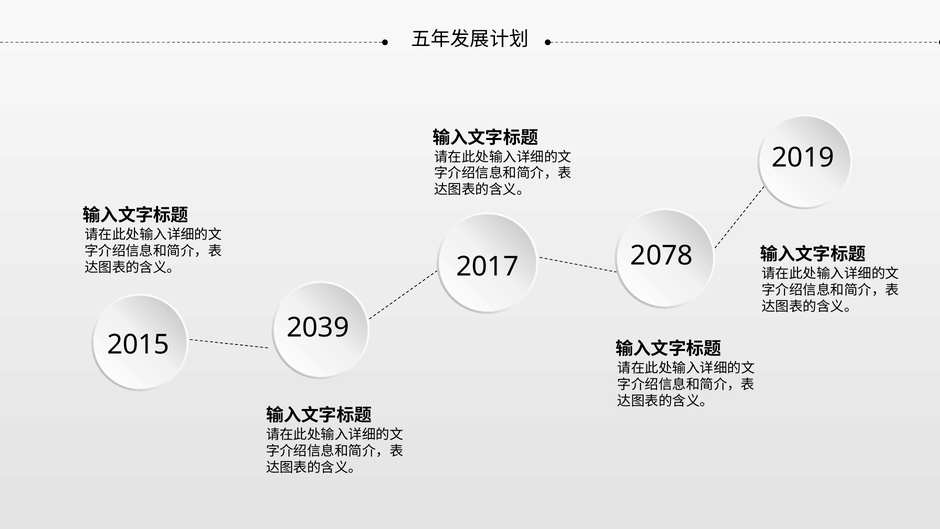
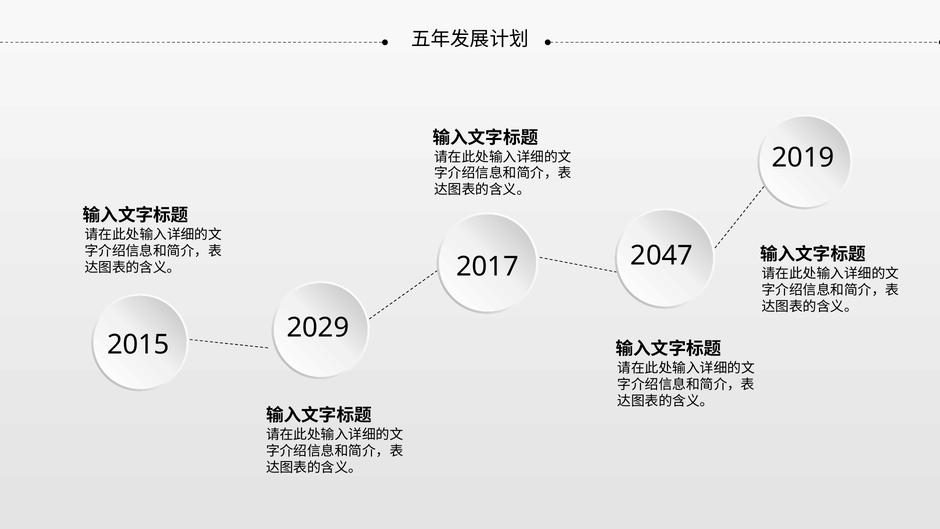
2078: 2078 -> 2047
2039: 2039 -> 2029
